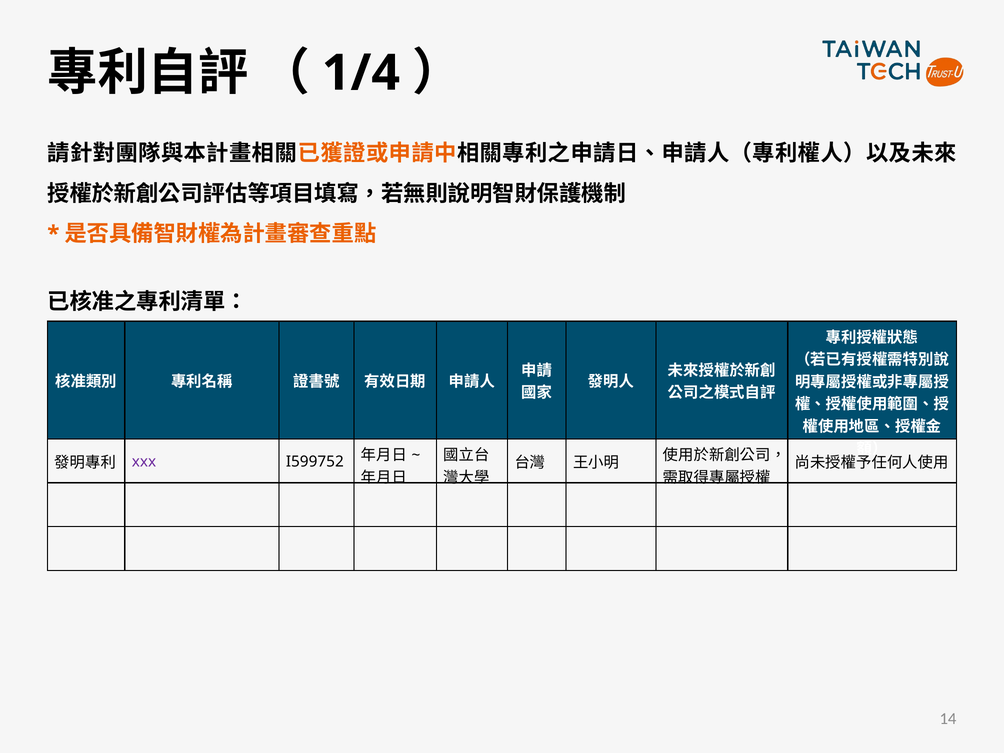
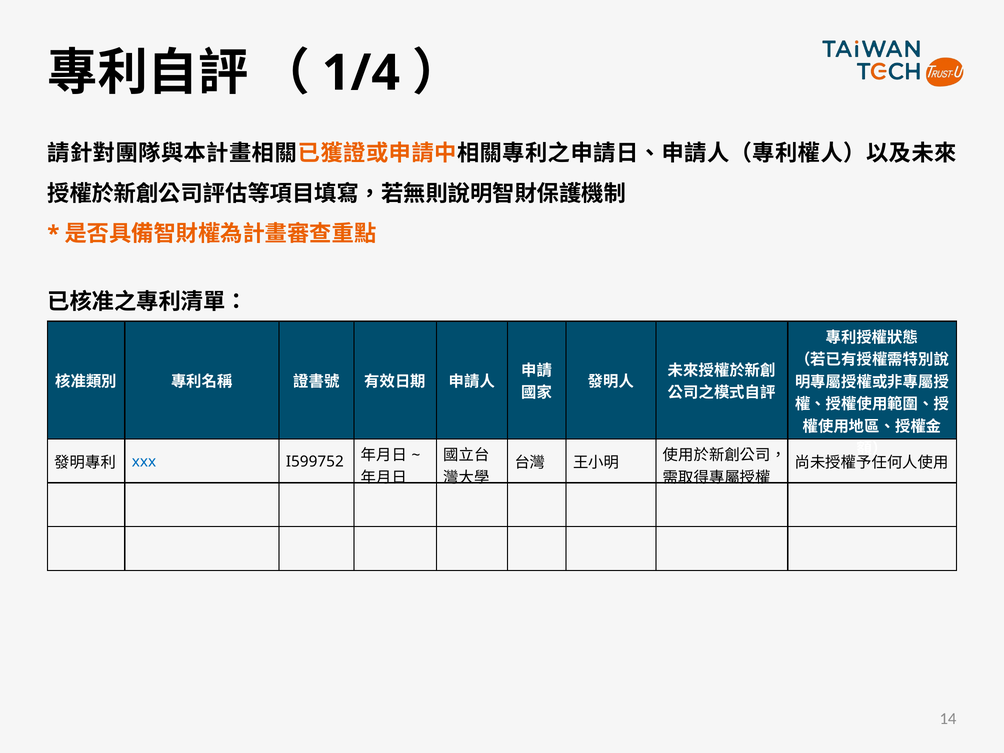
xxx colour: purple -> blue
